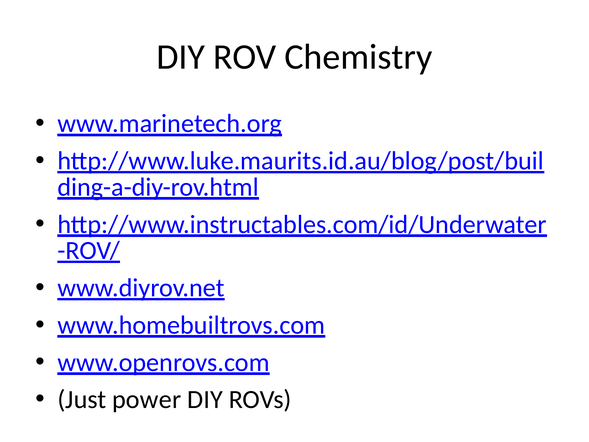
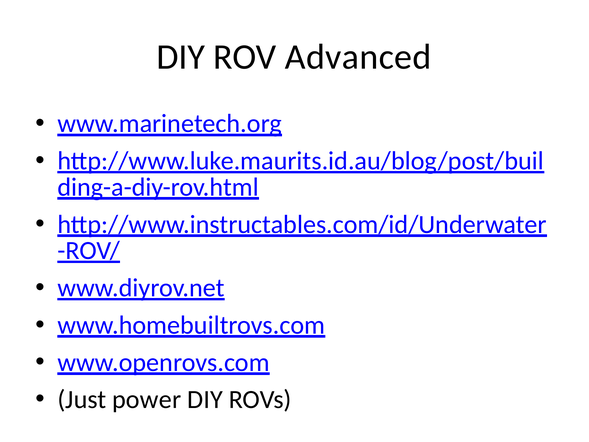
Chemistry: Chemistry -> Advanced
